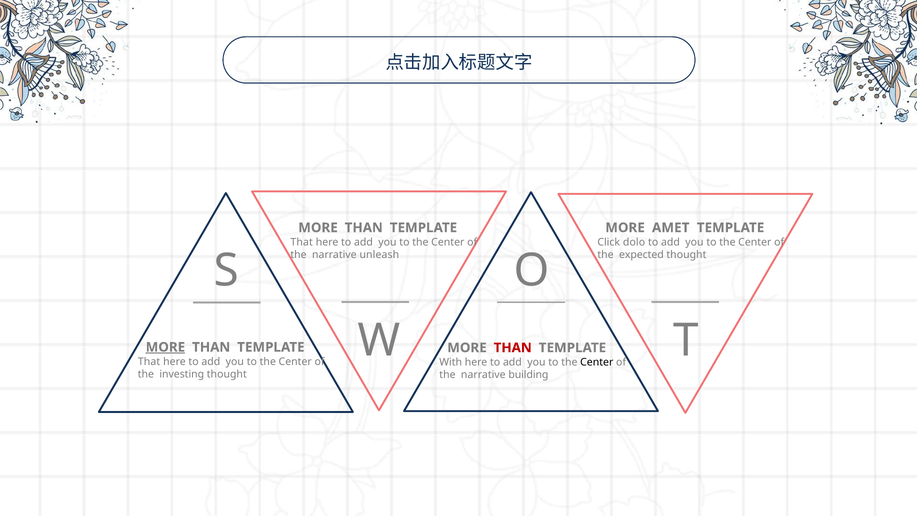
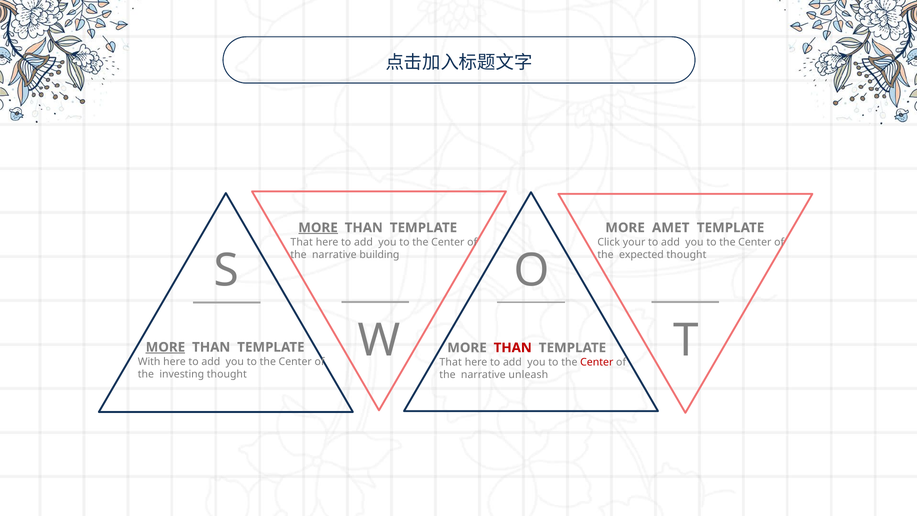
MORE at (318, 228) underline: none -> present
dolo: dolo -> your
unleash: unleash -> building
That at (149, 362): That -> With
With at (451, 362): With -> That
Center at (597, 362) colour: black -> red
building: building -> unleash
